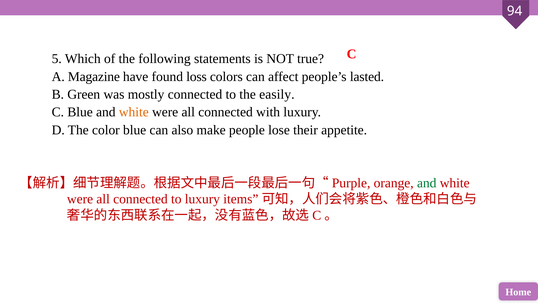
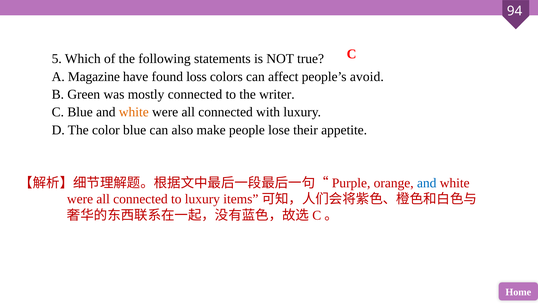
lasted: lasted -> avoid
easily: easily -> writer
and at (427, 183) colour: green -> blue
